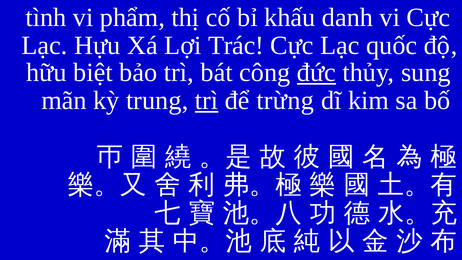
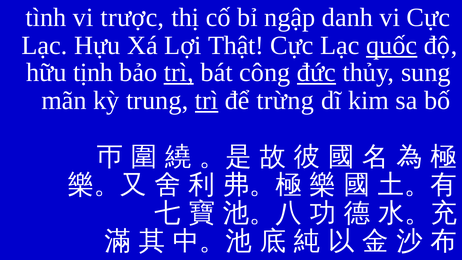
phẩm: phẩm -> trược
khấu: khấu -> ngập
Trác: Trác -> Thật
quốc underline: none -> present
biệt: biệt -> tịnh
trì at (179, 72) underline: none -> present
